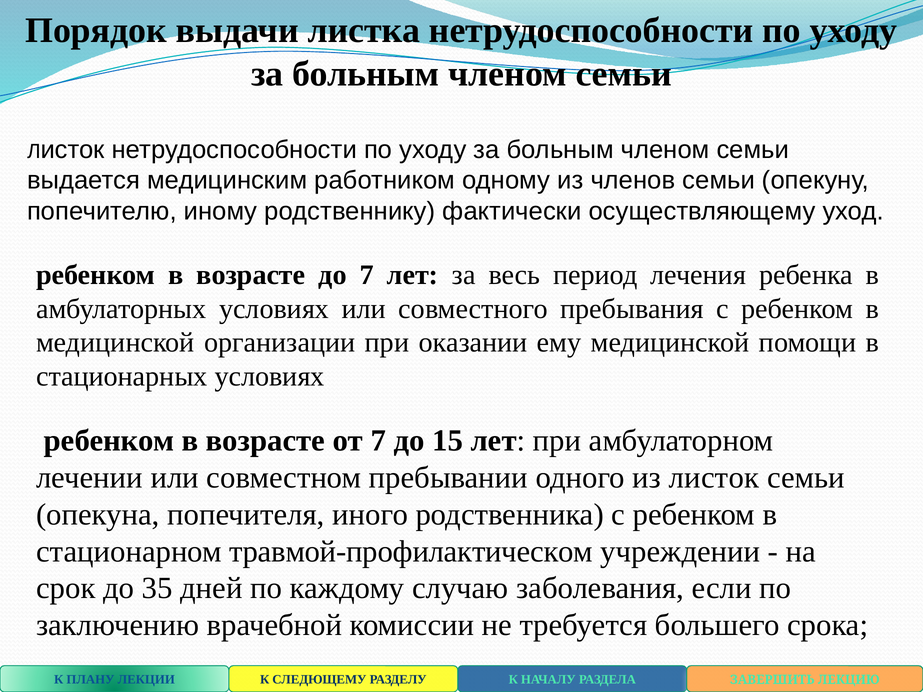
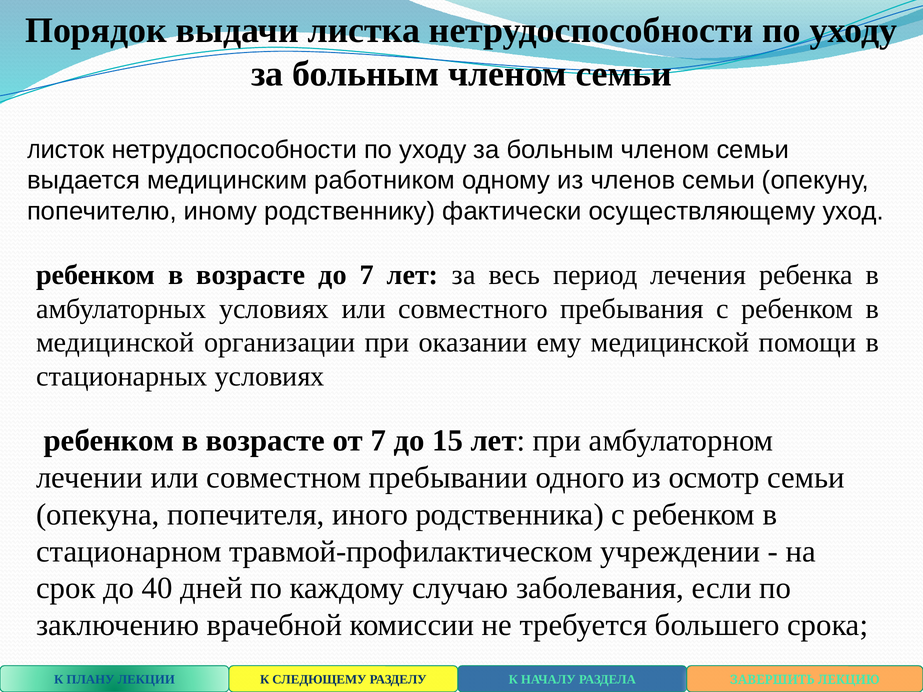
листок: листок -> осмотр
35: 35 -> 40
